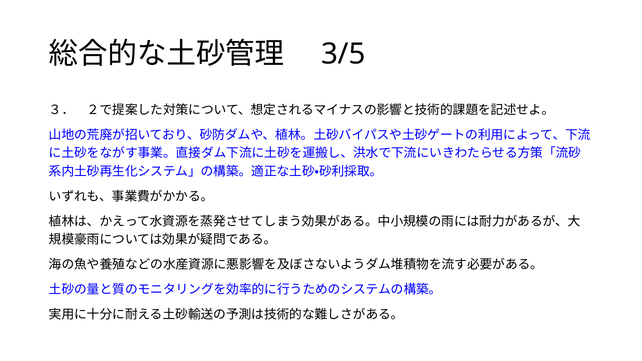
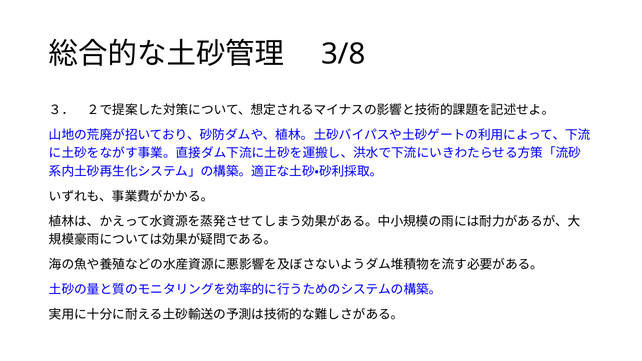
3/5: 3/5 -> 3/8
